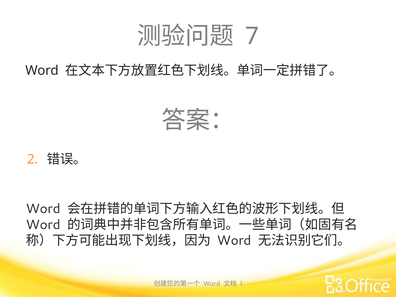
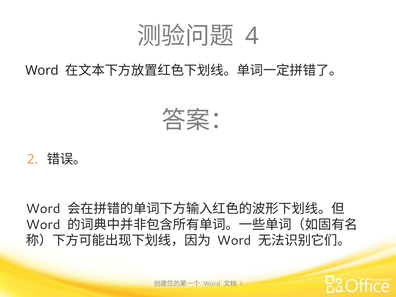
7: 7 -> 4
